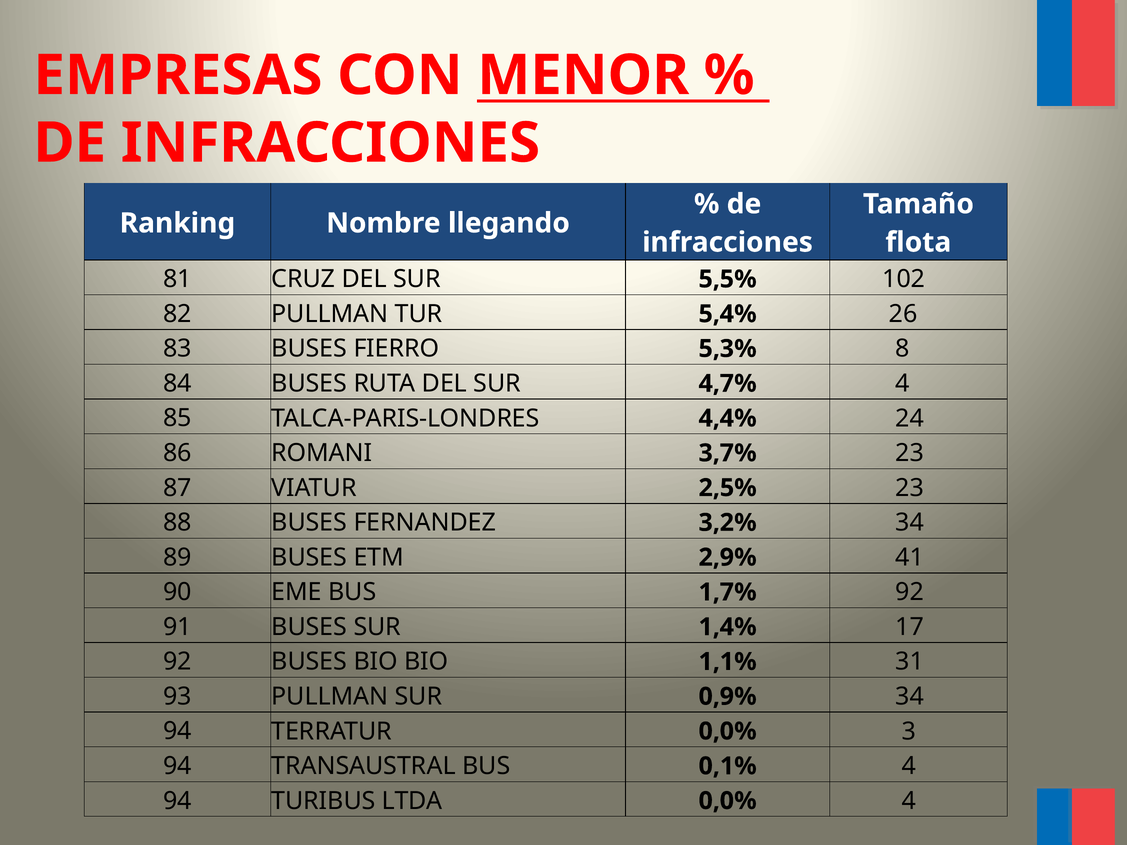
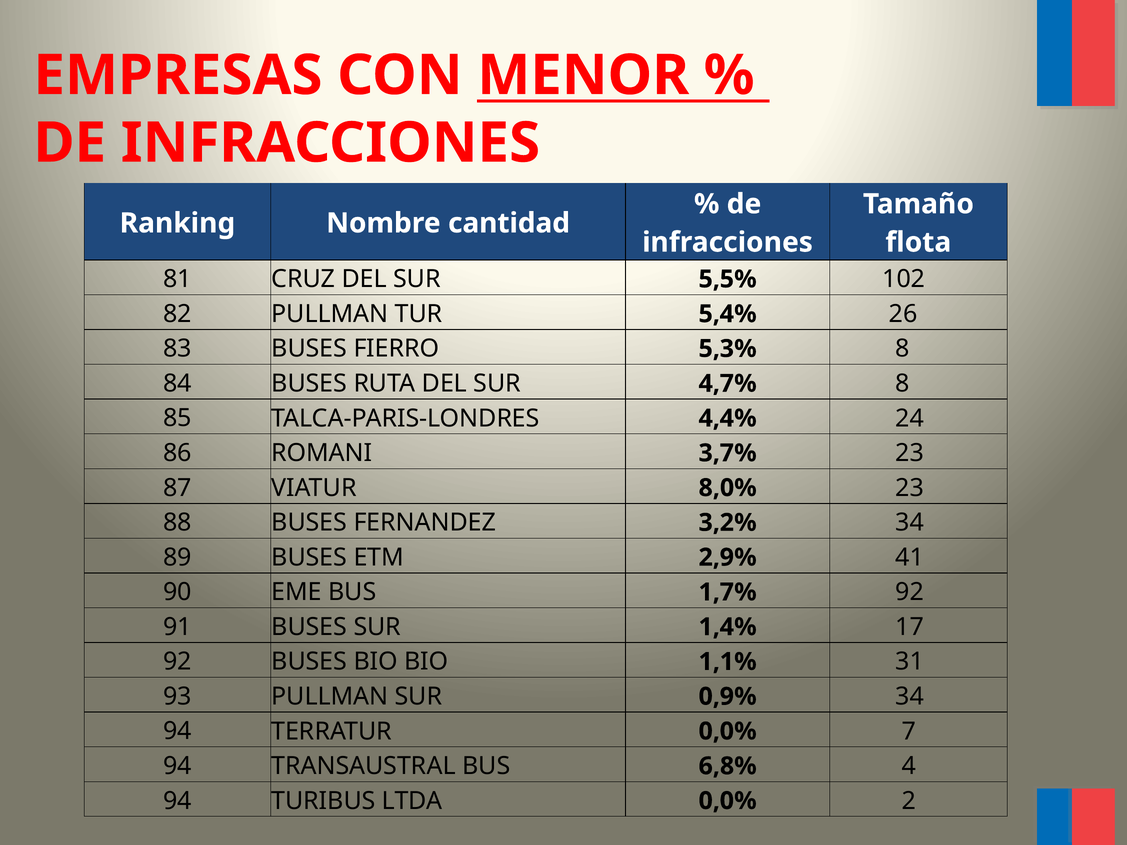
llegando: llegando -> cantidad
4,7% 4: 4 -> 8
2,5%: 2,5% -> 8,0%
3: 3 -> 7
0,1%: 0,1% -> 6,8%
0,0% 4: 4 -> 2
